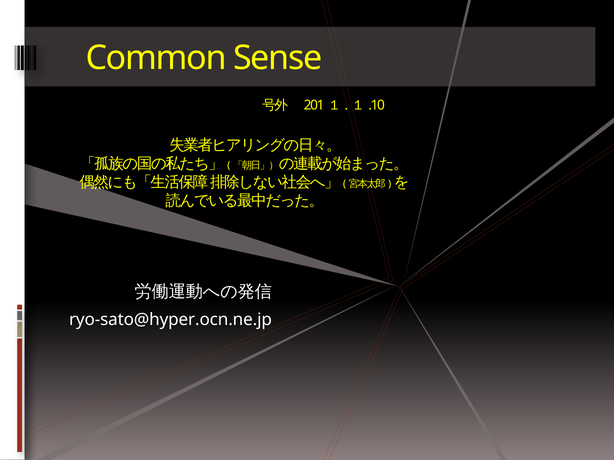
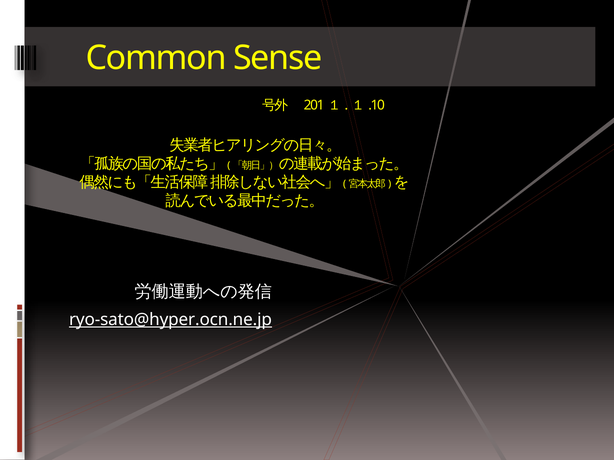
ryo-sato@hyper.ocn.ne.jp underline: none -> present
